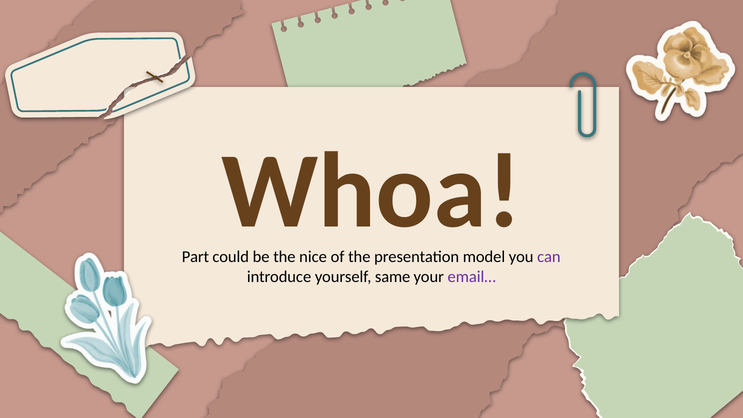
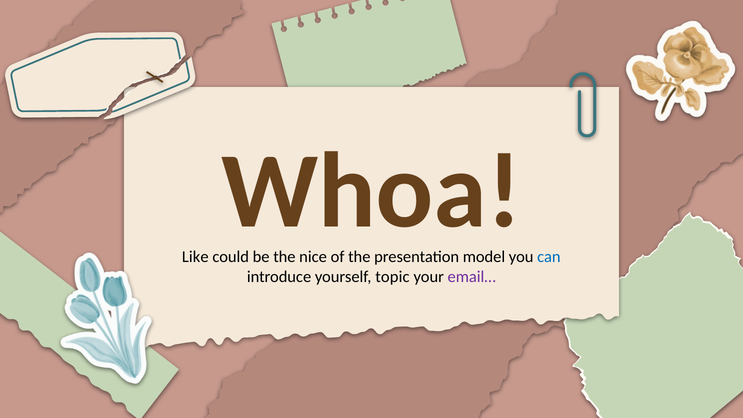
Part: Part -> Like
can colour: purple -> blue
same: same -> topic
